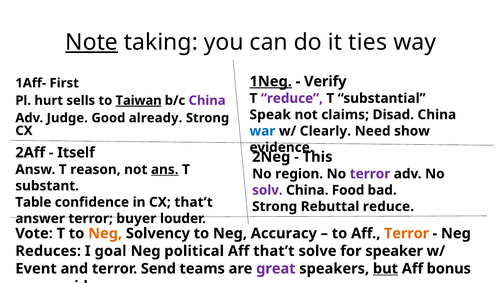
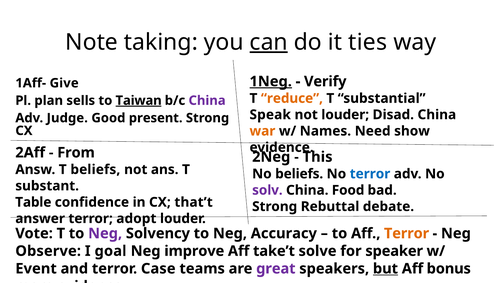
Note underline: present -> none
can underline: none -> present
First: First -> Give
reduce at (292, 98) colour: purple -> orange
hurt: hurt -> plan
not claims: claims -> louder
already: already -> present
war colour: blue -> orange
Clearly: Clearly -> Names
Itself: Itself -> From
T reason: reason -> beliefs
ans underline: present -> none
No region: region -> beliefs
terror at (370, 173) colour: purple -> blue
Rebuttal reduce: reduce -> debate
buyer: buyer -> adopt
Neg at (105, 233) colour: orange -> purple
Reduces: Reduces -> Observe
political: political -> improve
Aff that’t: that’t -> take’t
Send: Send -> Case
